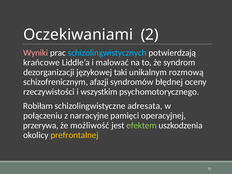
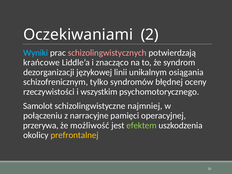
Wyniki colour: pink -> light blue
schizolingwistycznych colour: light blue -> pink
malować: malować -> znacząco
taki: taki -> linii
rozmową: rozmową -> osiągania
afazji: afazji -> tylko
Robiłam: Robiłam -> Samolot
adresata: adresata -> najmniej
